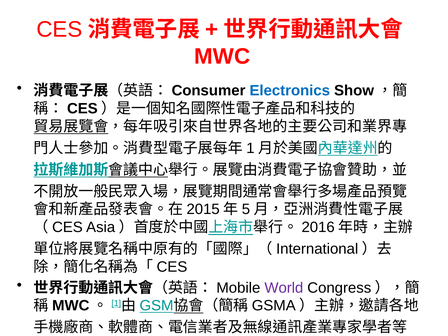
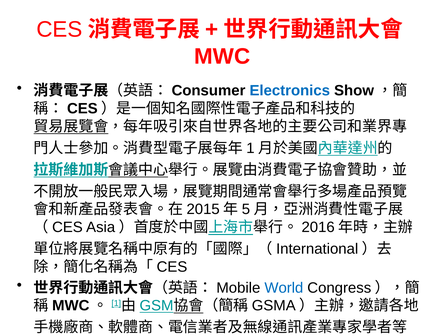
World colour: purple -> blue
